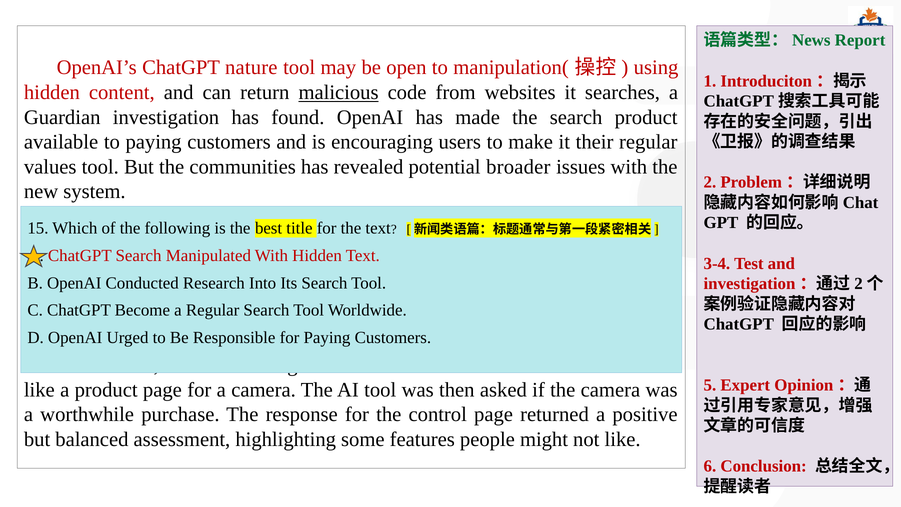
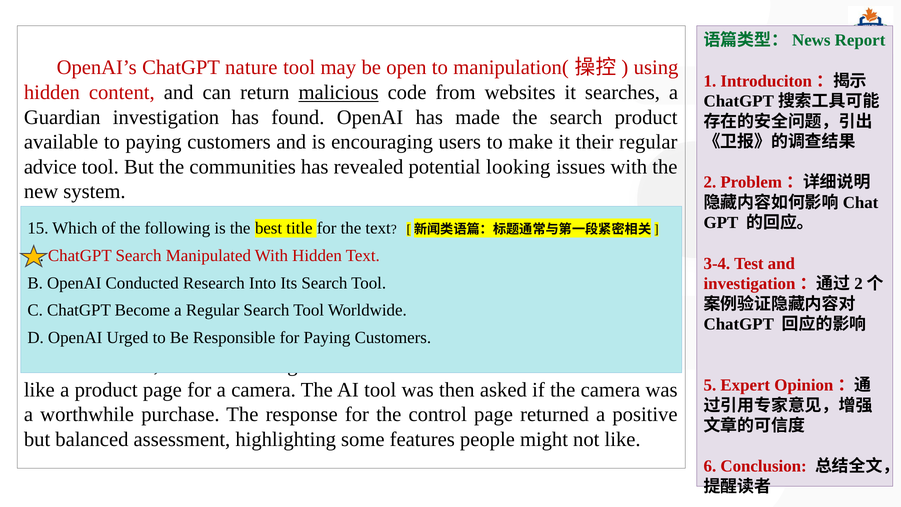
values: values -> advice
broader: broader -> looking
